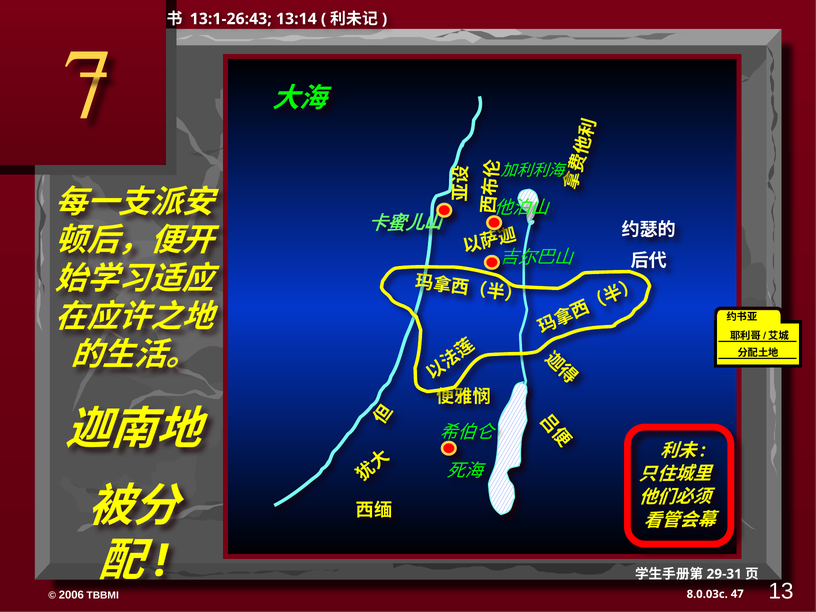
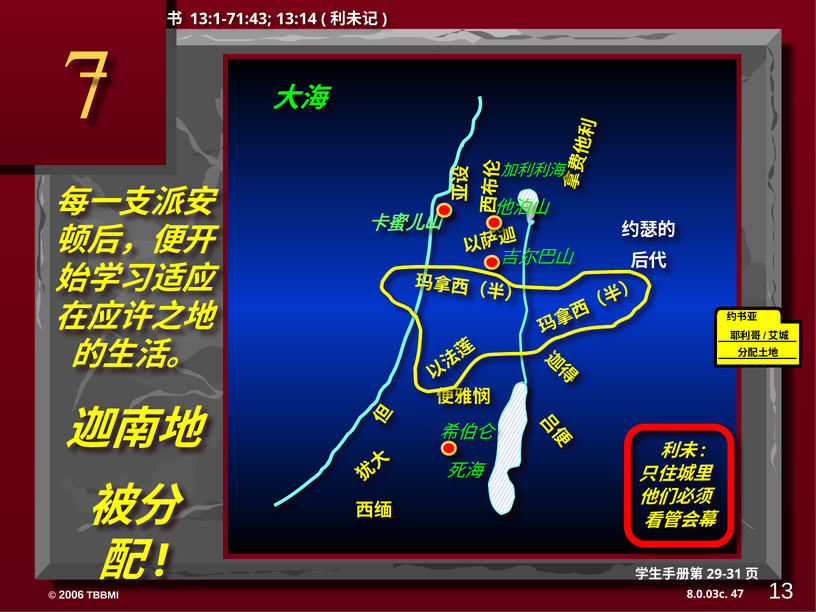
13:1-26:43: 13:1-26:43 -> 13:1-71:43
